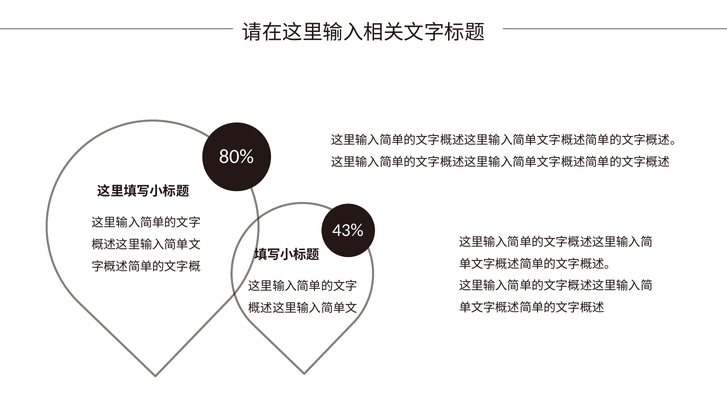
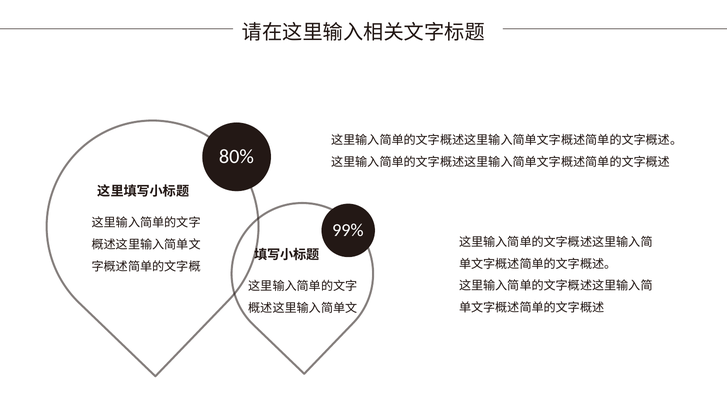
43%: 43% -> 99%
